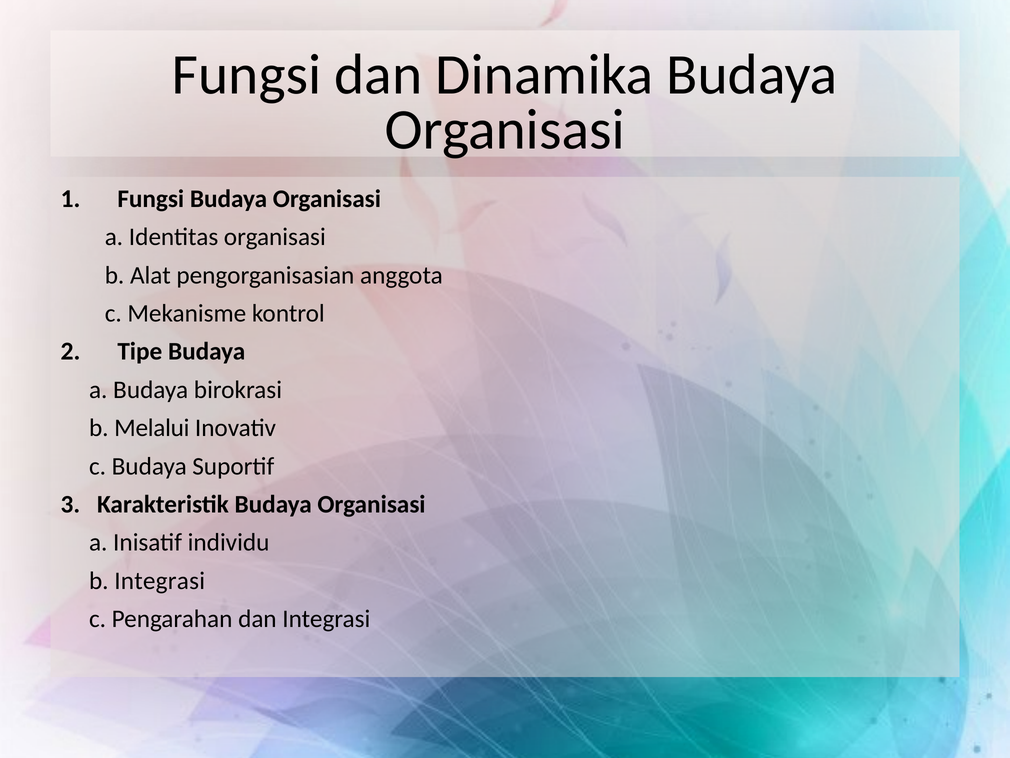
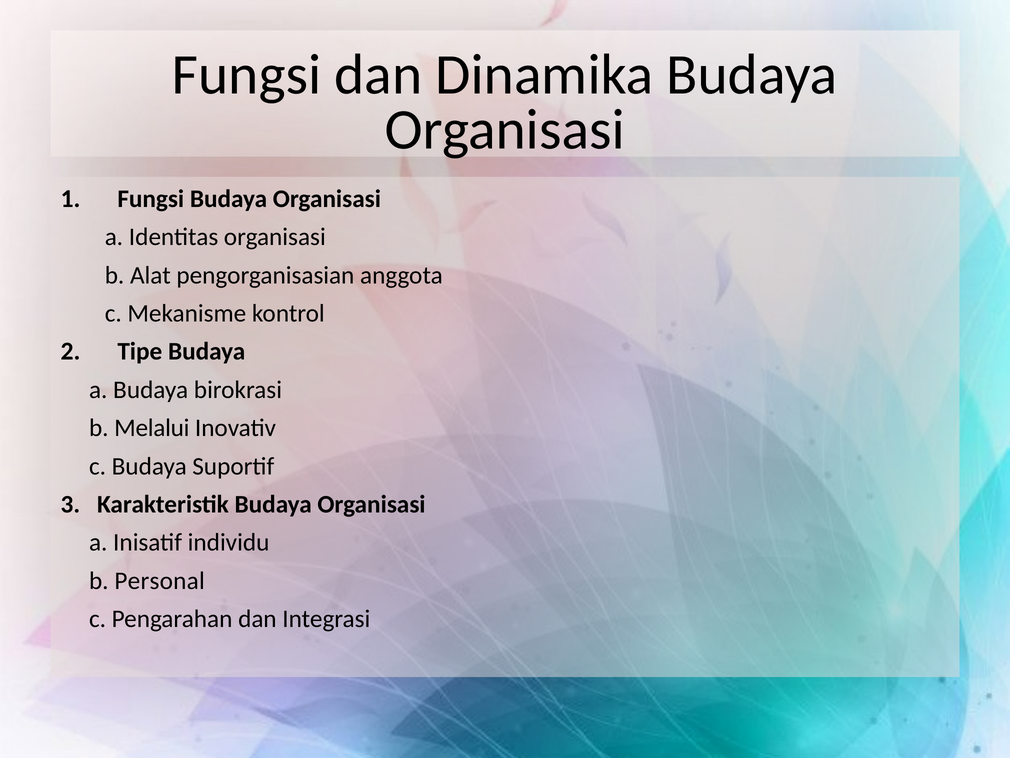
b Integrasi: Integrasi -> Personal
